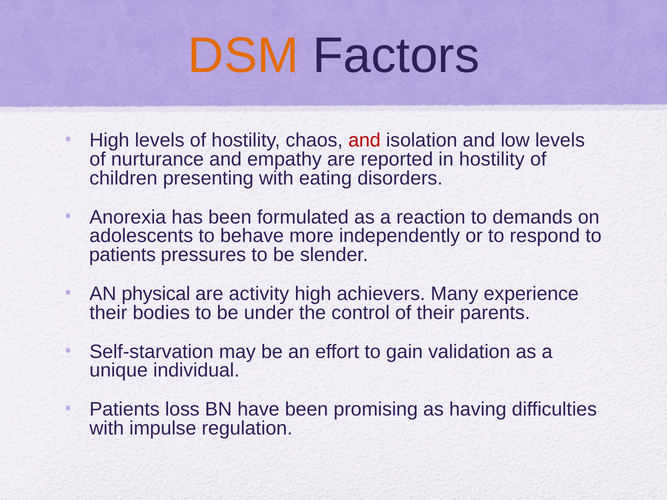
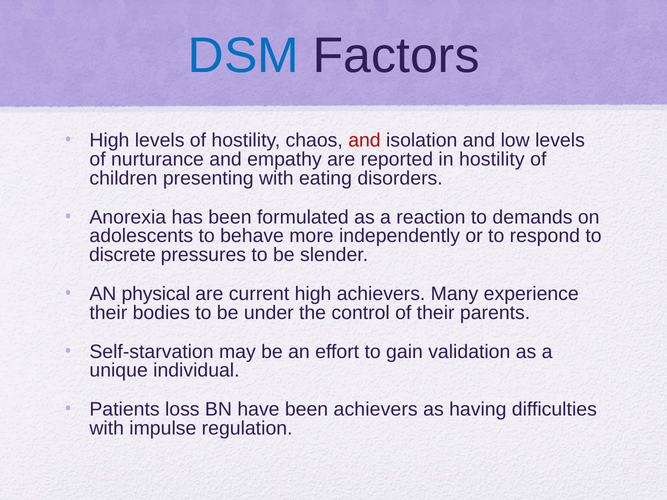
DSM colour: orange -> blue
patients at (122, 255): patients -> discrete
activity: activity -> current
been promising: promising -> achievers
